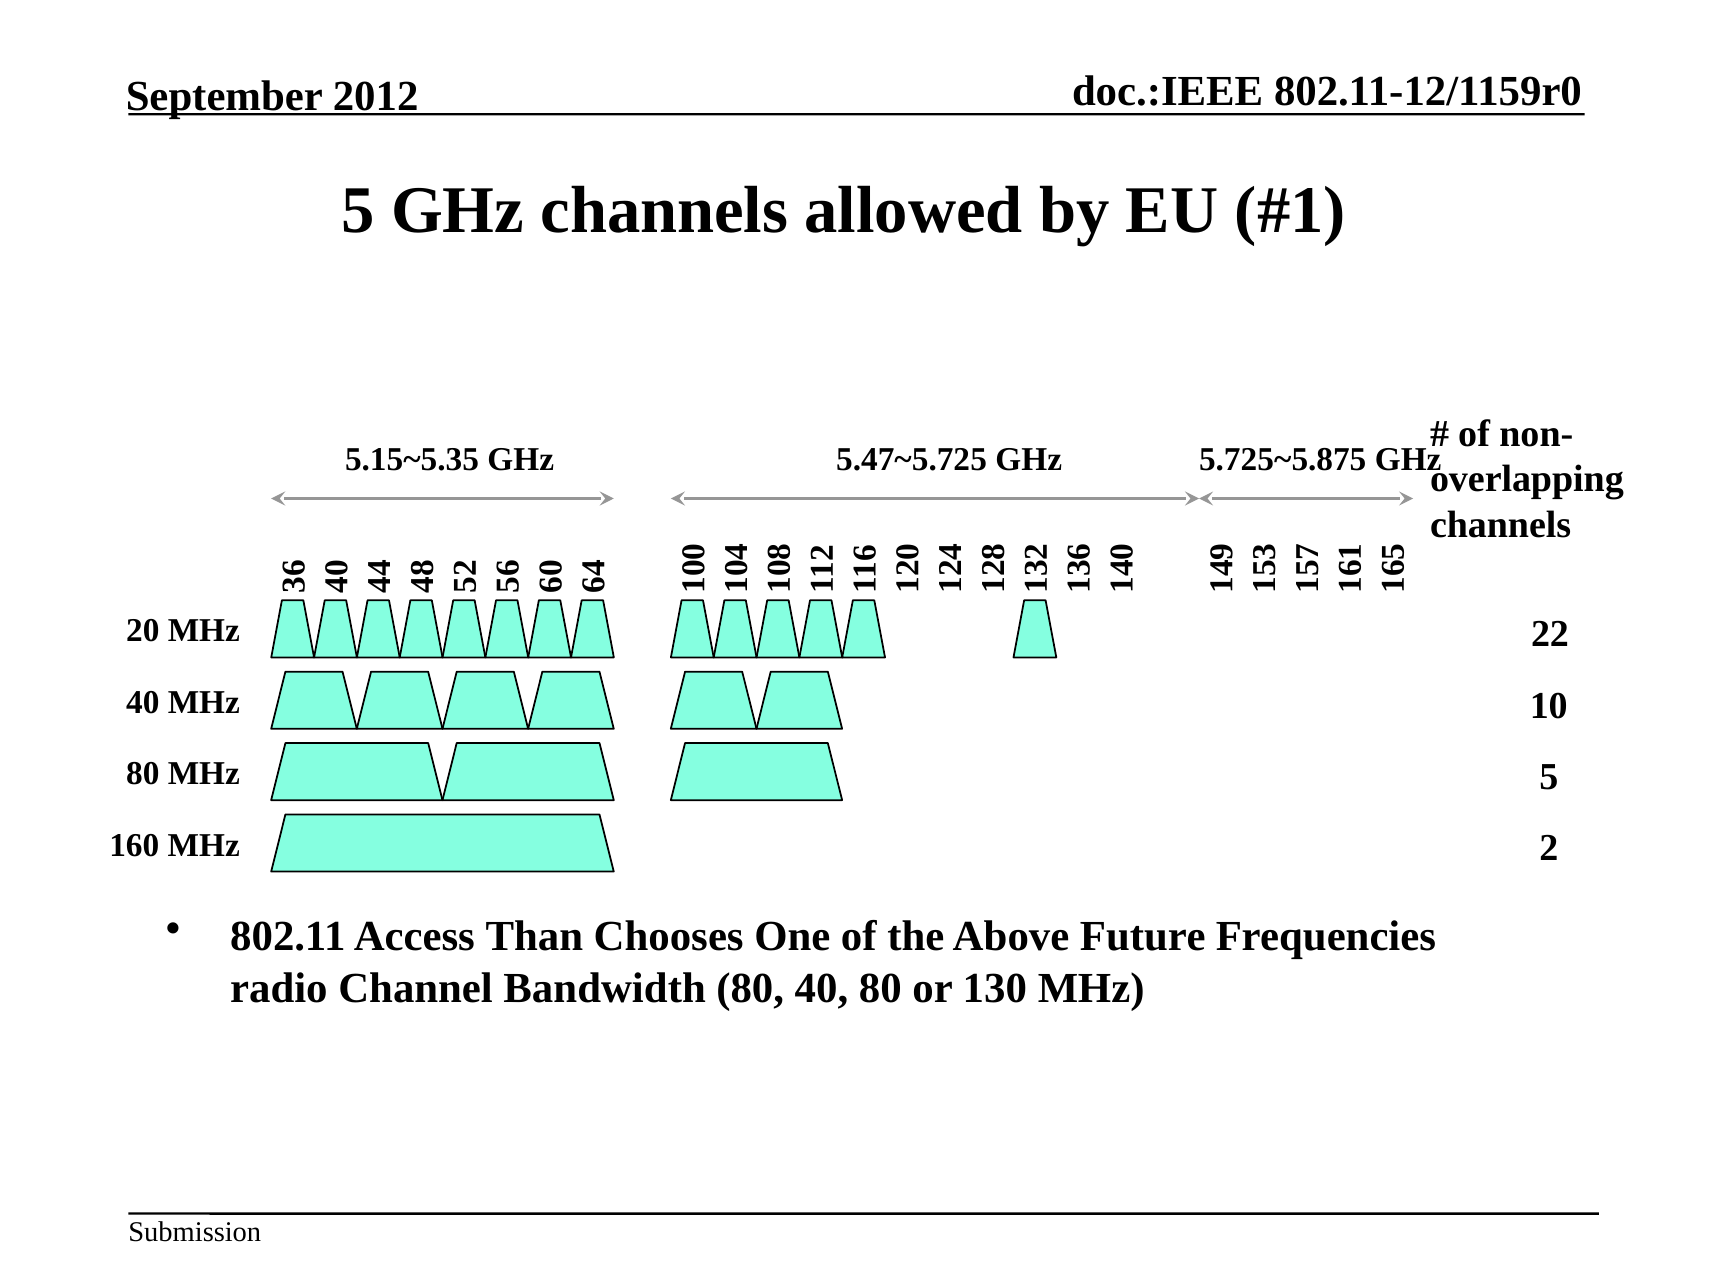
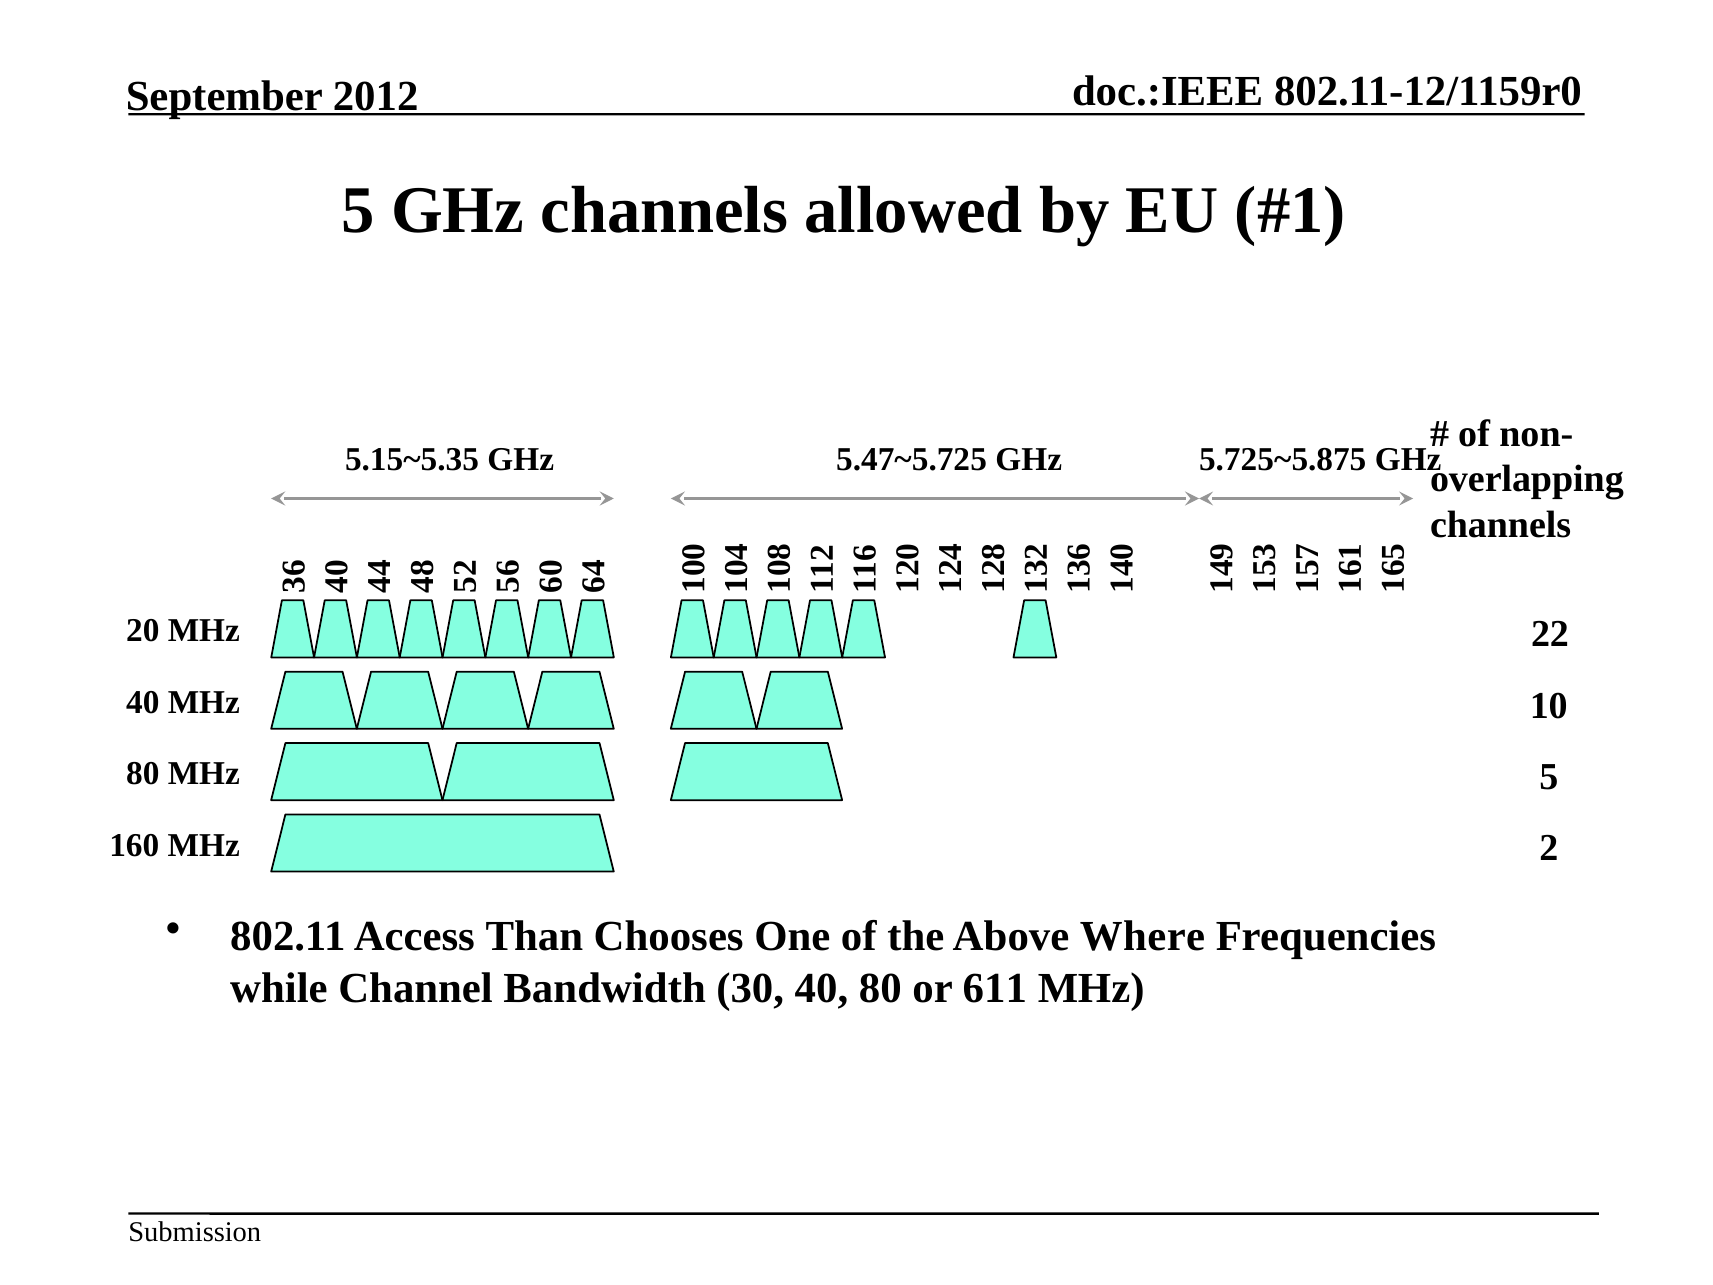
Future: Future -> Where
radio: radio -> while
Bandwidth 80: 80 -> 30
130: 130 -> 611
